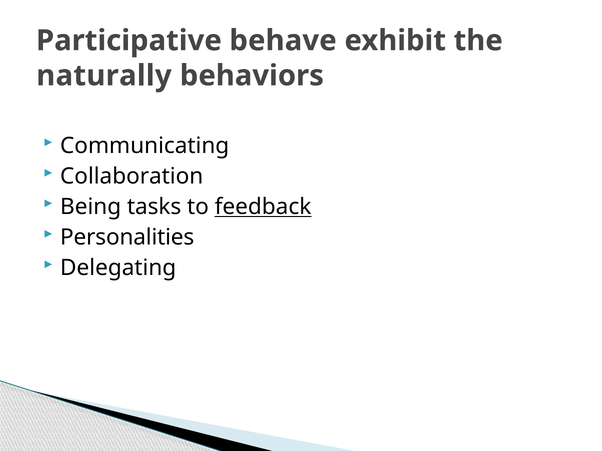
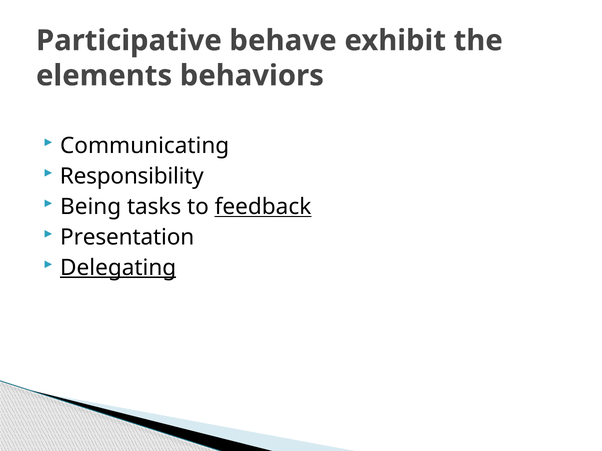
naturally: naturally -> elements
Collaboration: Collaboration -> Responsibility
Personalities: Personalities -> Presentation
Delegating underline: none -> present
